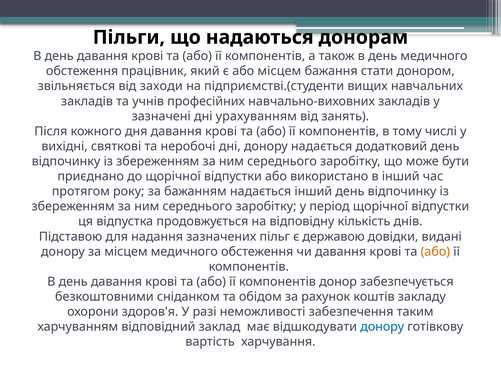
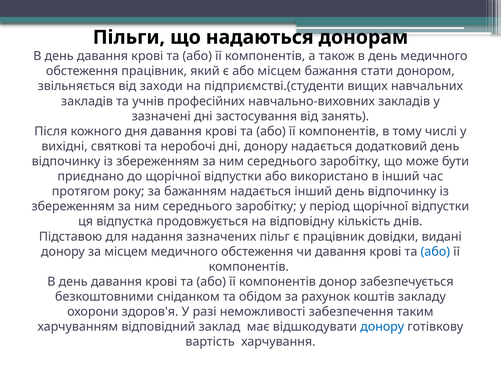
урахуванням: урахуванням -> застосування
є державою: державою -> працівник
або at (435, 251) colour: orange -> blue
